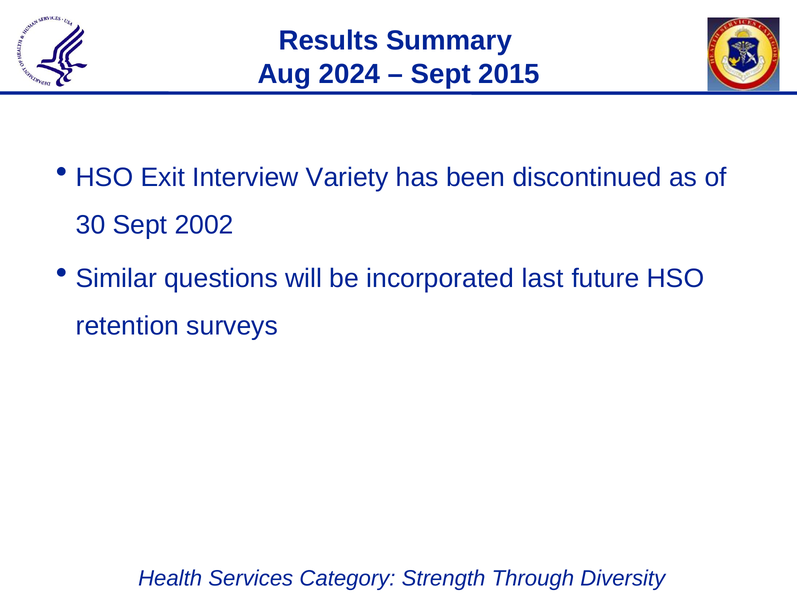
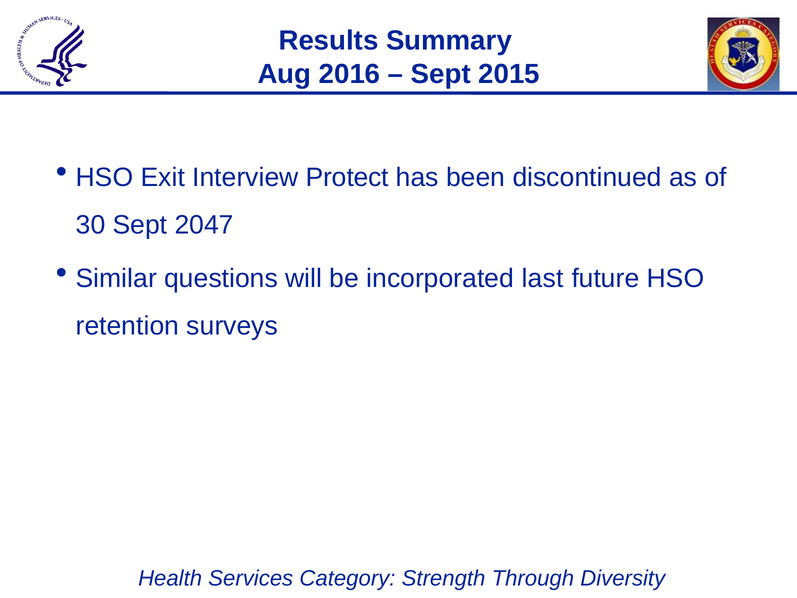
2024: 2024 -> 2016
Variety: Variety -> Protect
2002: 2002 -> 2047
